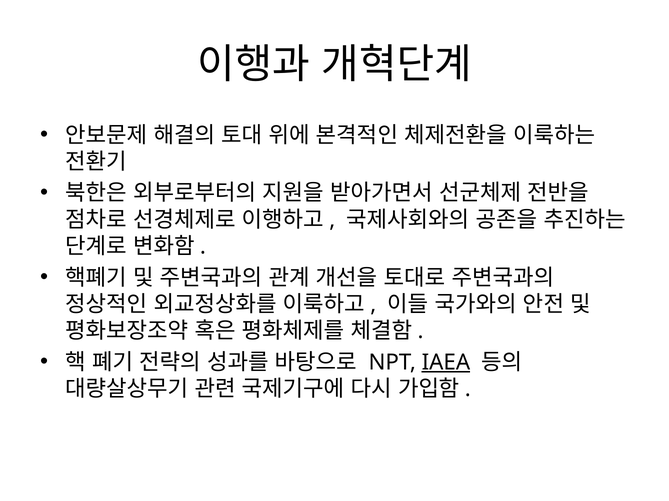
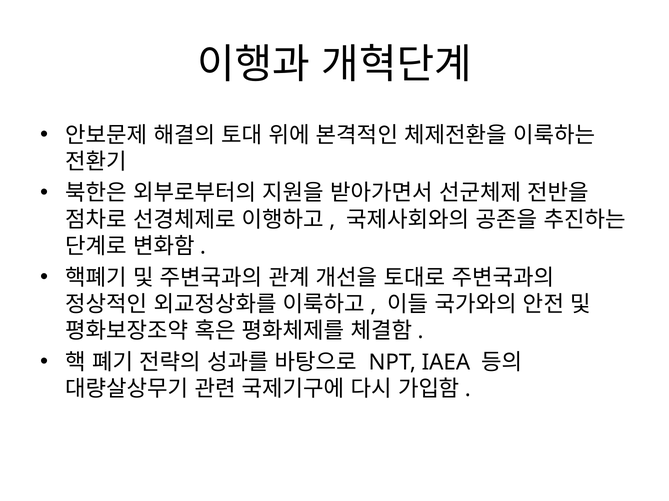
IAEA underline: present -> none
